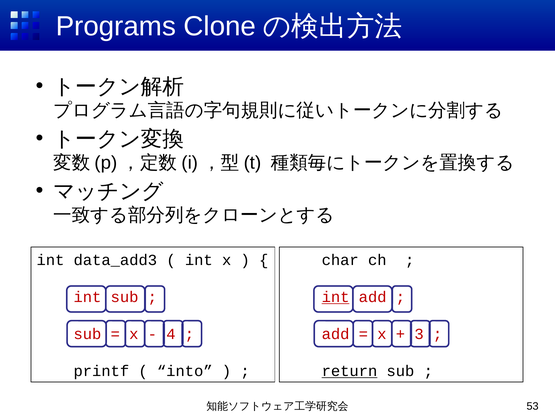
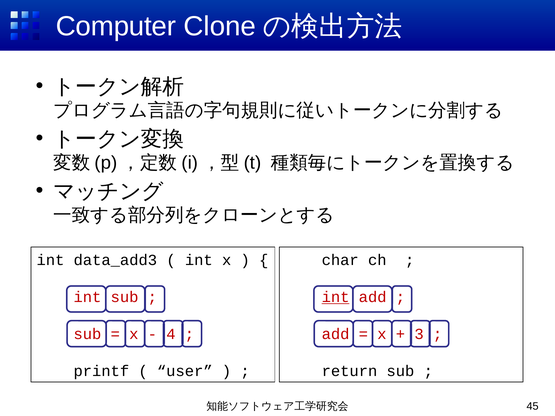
Programs: Programs -> Computer
into: into -> user
return underline: present -> none
53: 53 -> 45
